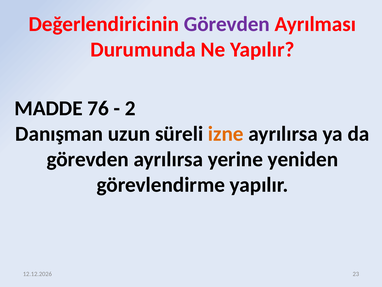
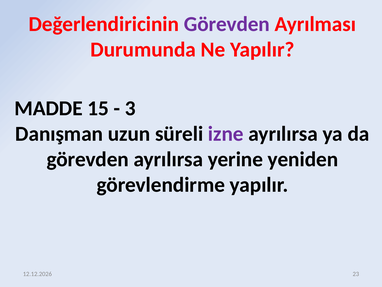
76: 76 -> 15
2: 2 -> 3
izne colour: orange -> purple
